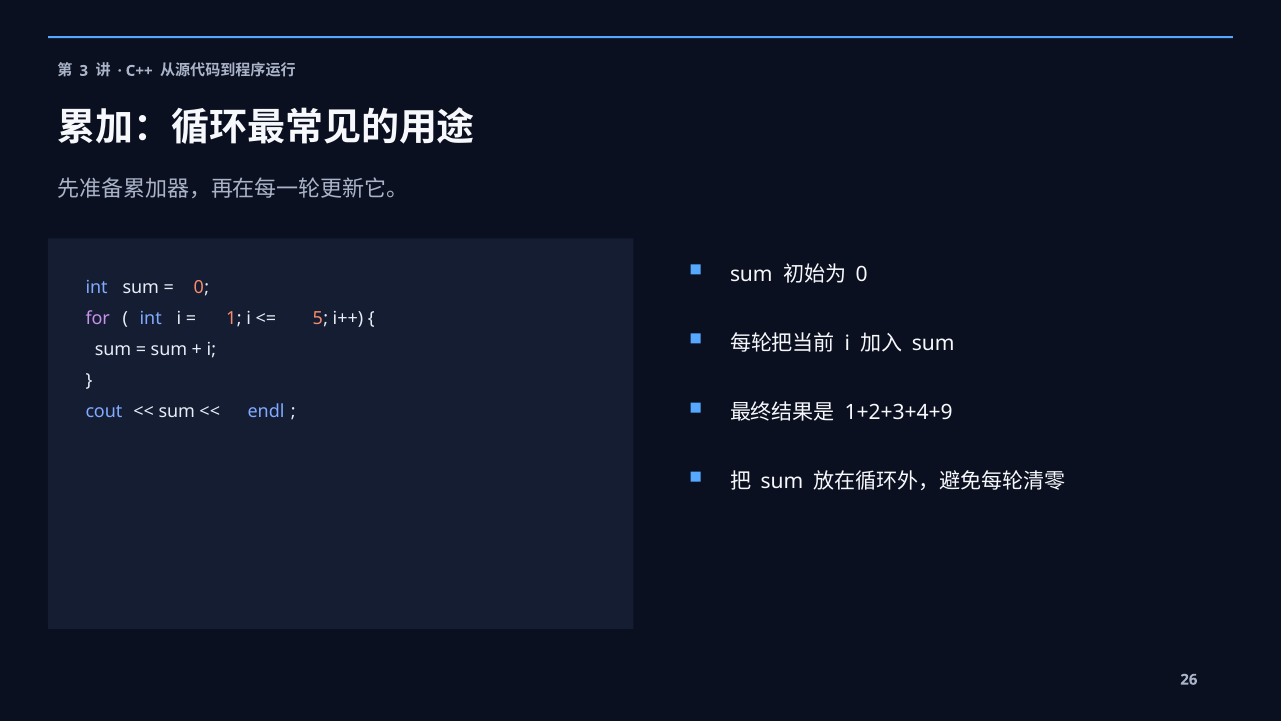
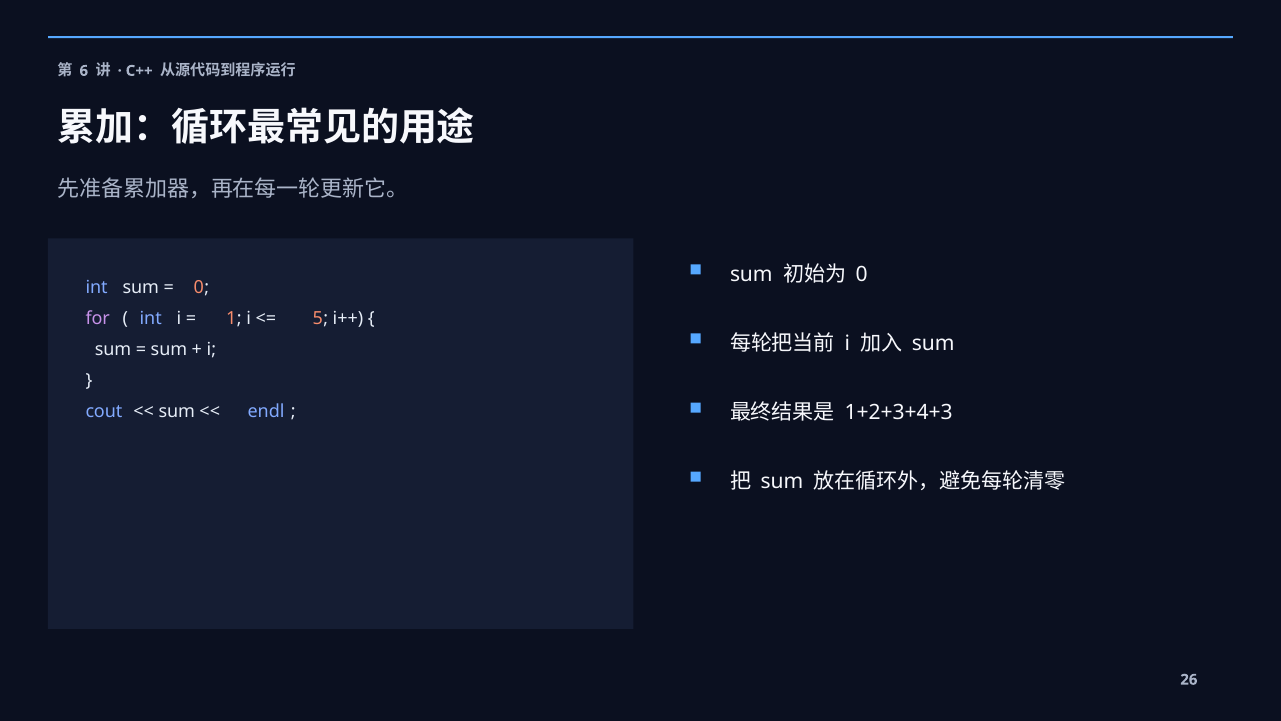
3: 3 -> 6
1+2+3+4+9: 1+2+3+4+9 -> 1+2+3+4+3
